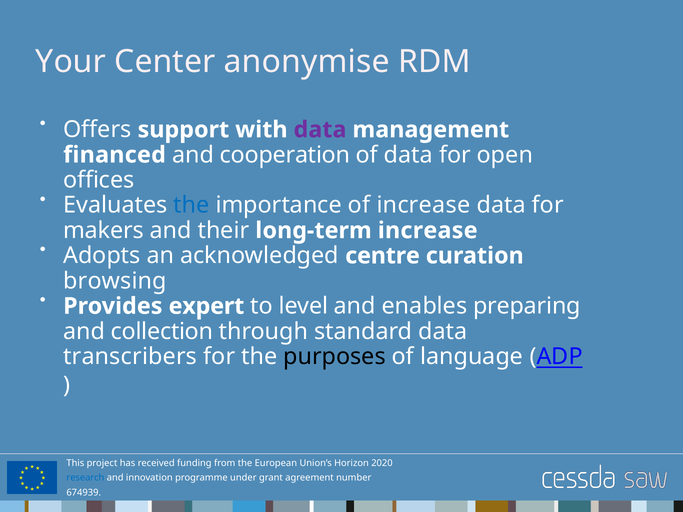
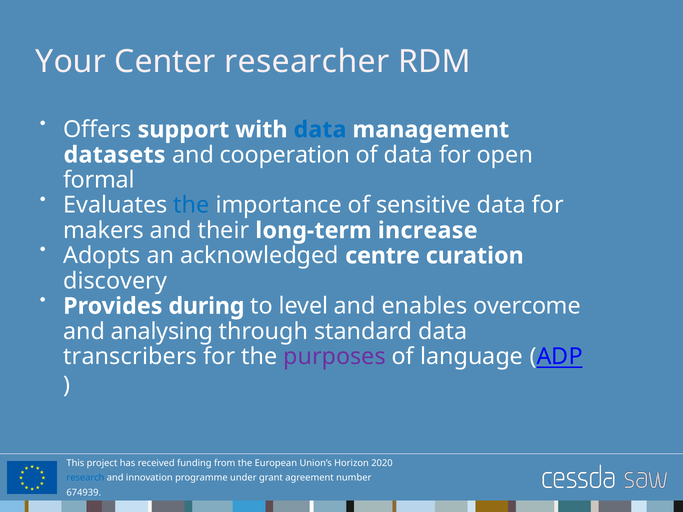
anonymise: anonymise -> researcher
data at (320, 130) colour: purple -> blue
financed: financed -> datasets
offices: offices -> formal
of increase: increase -> sensitive
browsing: browsing -> discovery
expert: expert -> during
preparing: preparing -> overcome
collection: collection -> analysing
purposes colour: black -> purple
